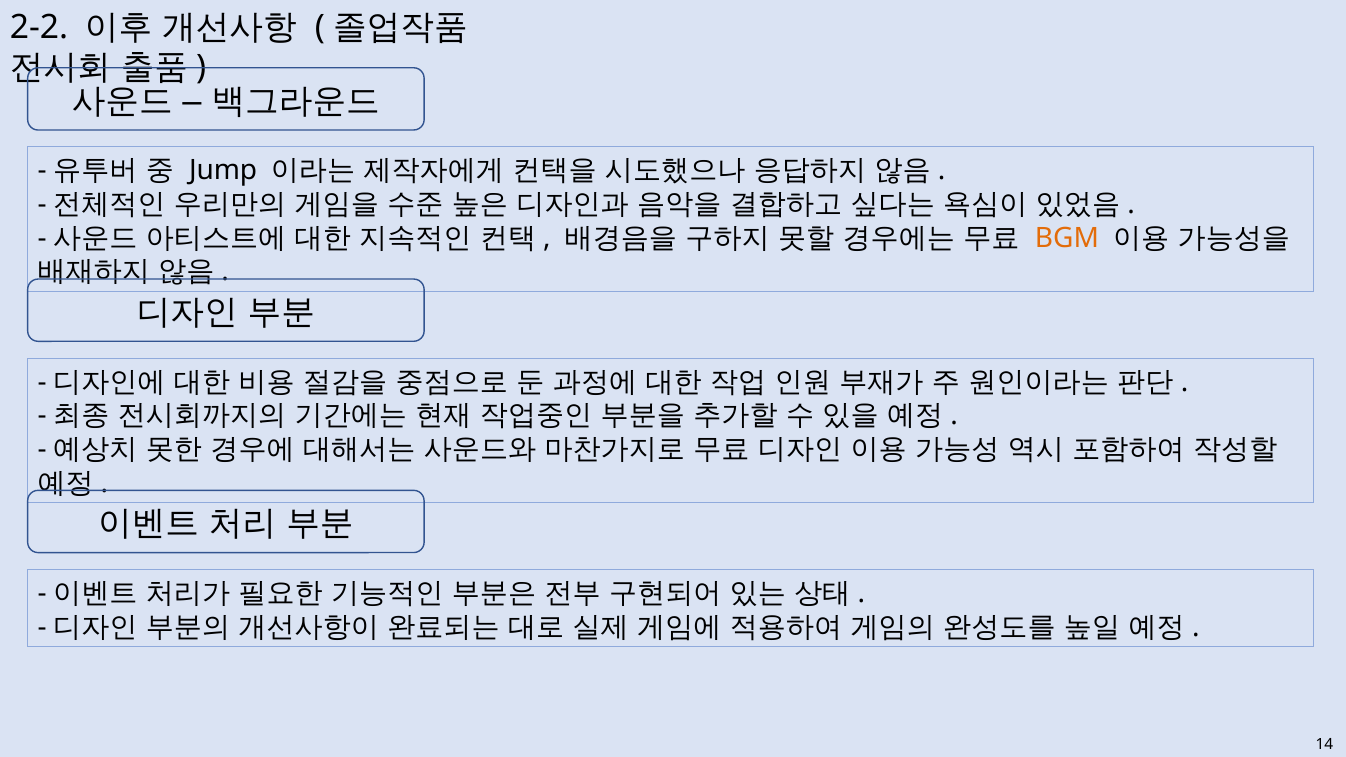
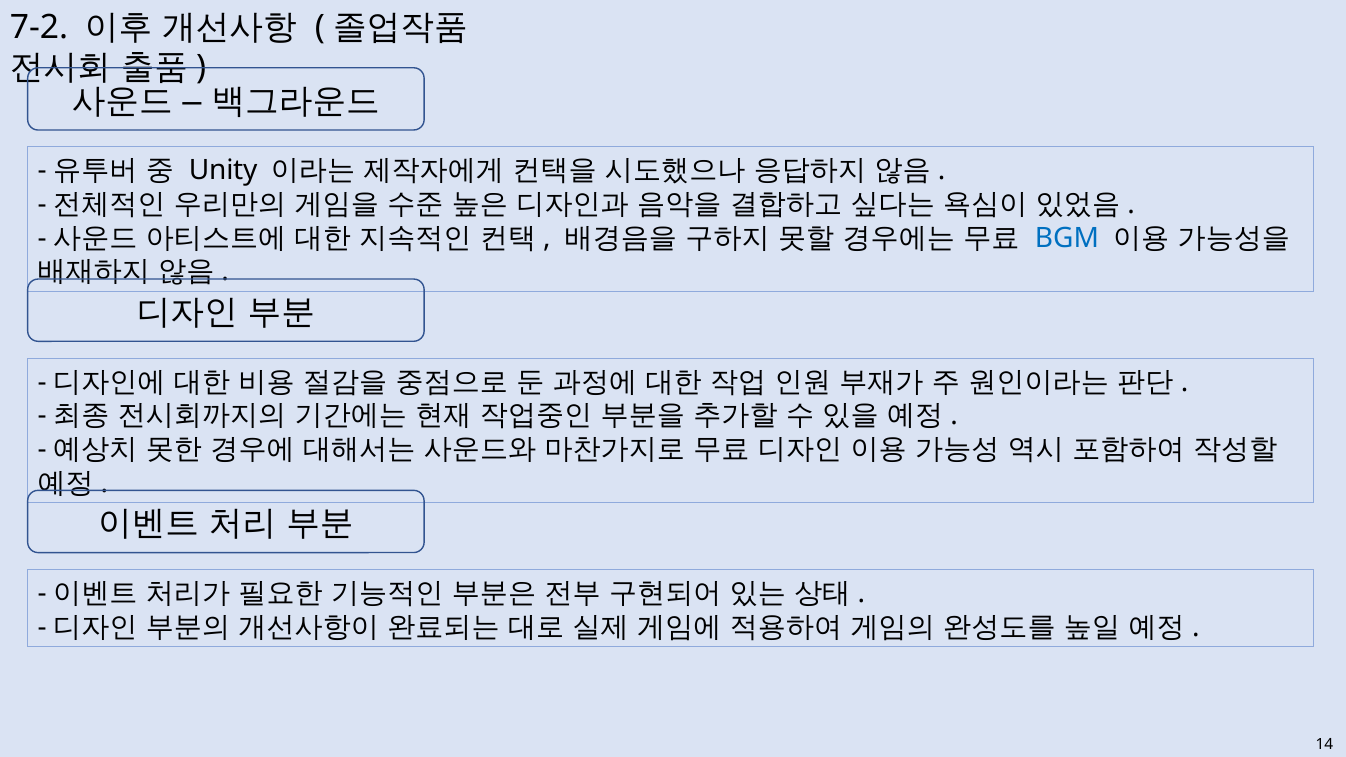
2-2: 2-2 -> 7-2
Jump: Jump -> Unity
BGM colour: orange -> blue
